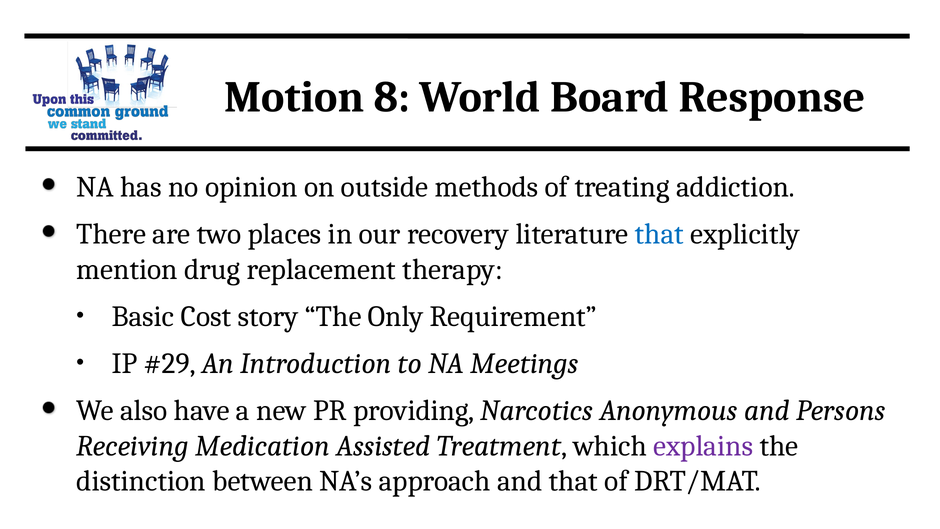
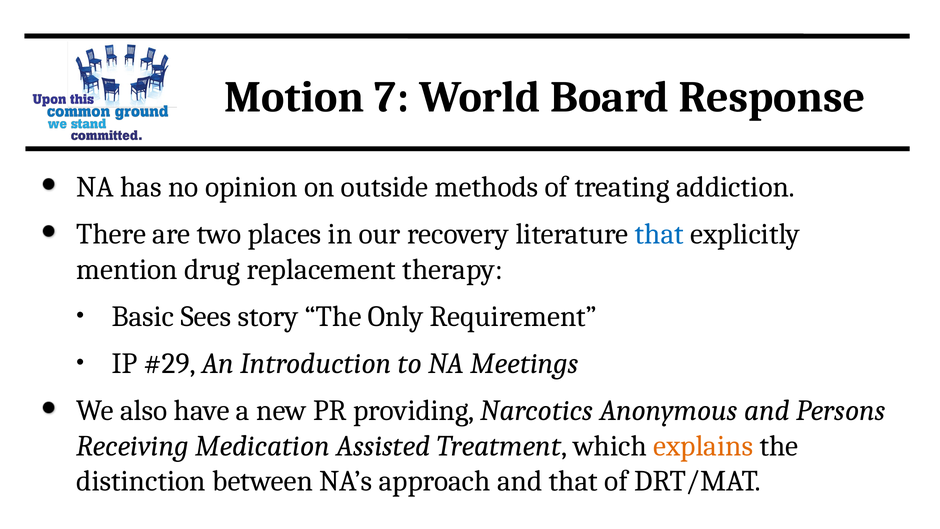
8: 8 -> 7
Cost: Cost -> Sees
explains colour: purple -> orange
